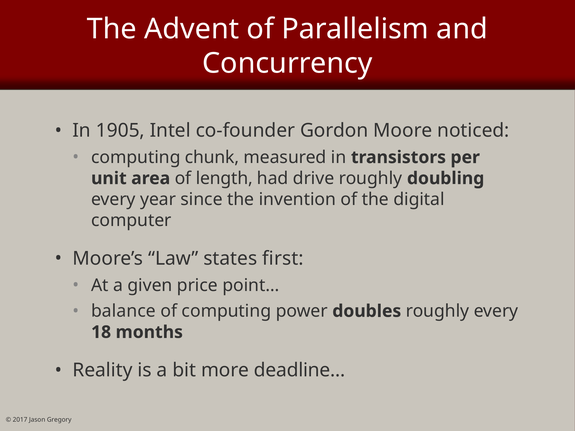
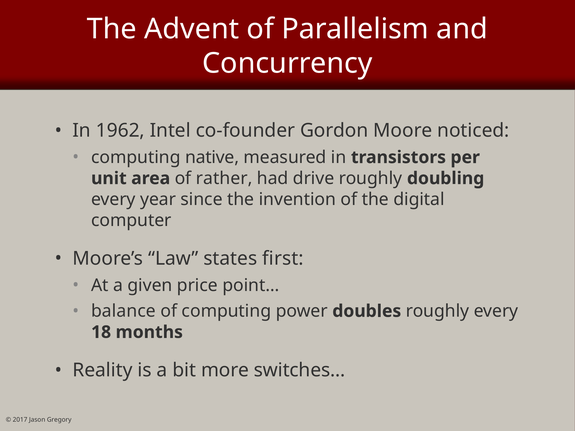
1905: 1905 -> 1962
chunk: chunk -> native
length: length -> rather
deadline: deadline -> switches
